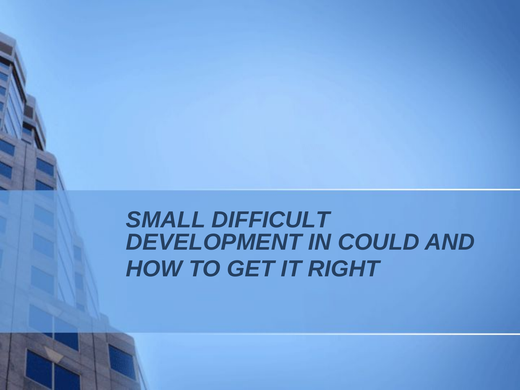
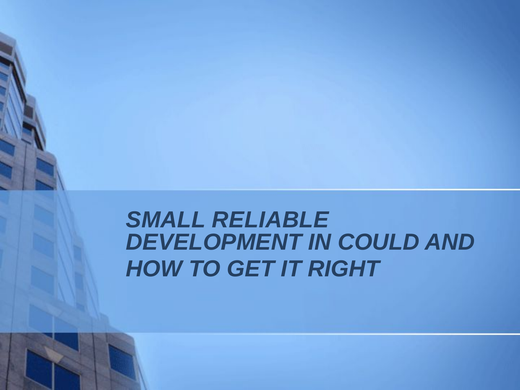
DIFFICULT: DIFFICULT -> RELIABLE
